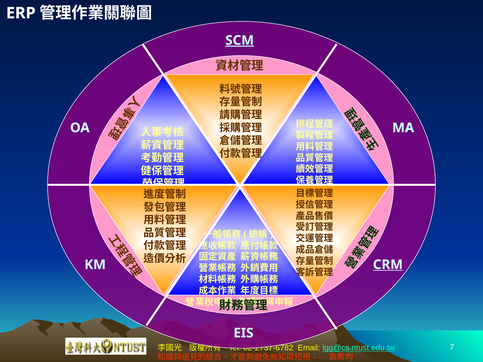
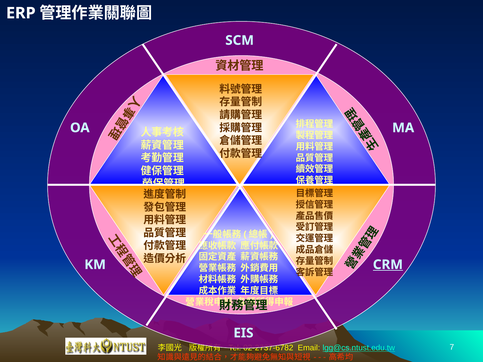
SCM underline: present -> none
